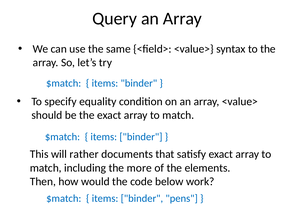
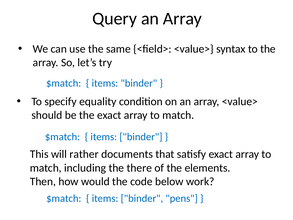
more: more -> there
